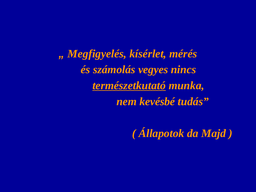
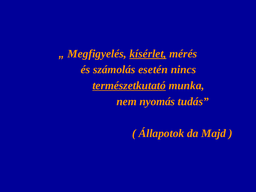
kísérlet underline: none -> present
vegyes: vegyes -> esetén
kevésbé: kevésbé -> nyomás
